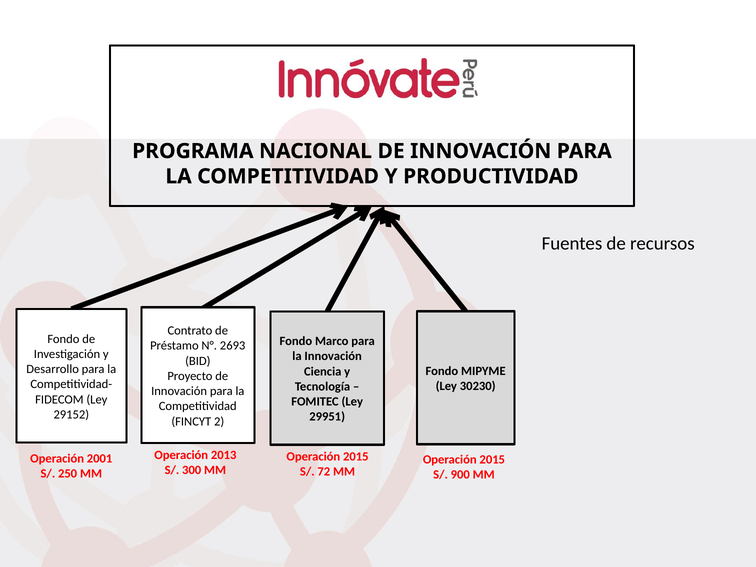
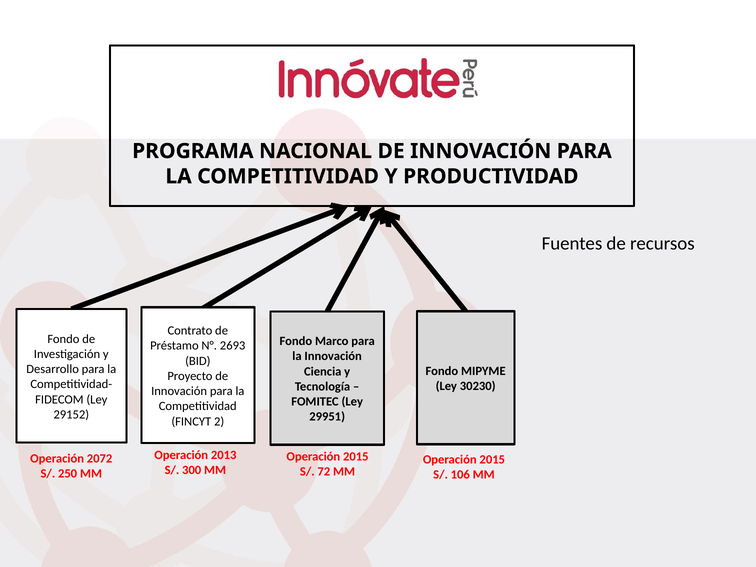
2001: 2001 -> 2072
900: 900 -> 106
